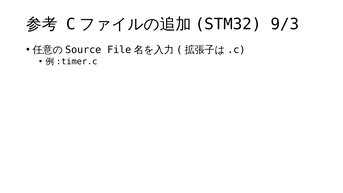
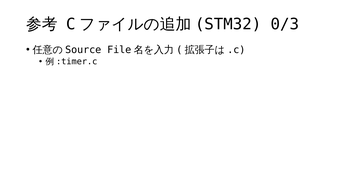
9/3: 9/3 -> 0/3
